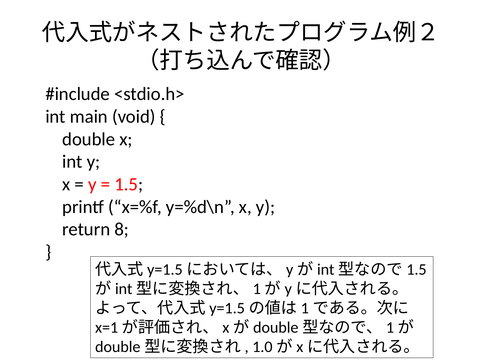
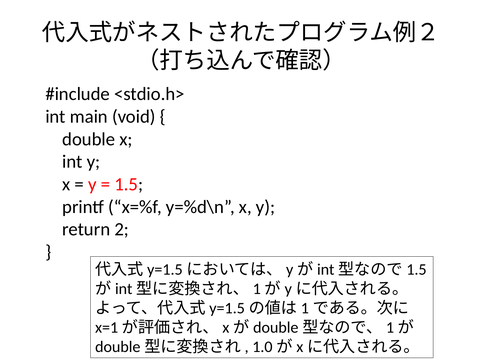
8: 8 -> 2
